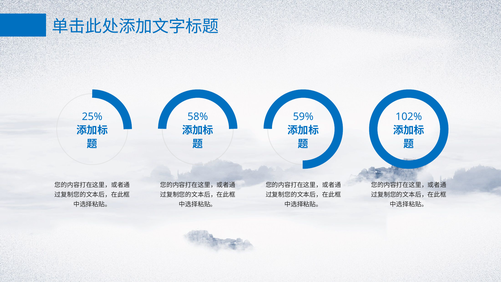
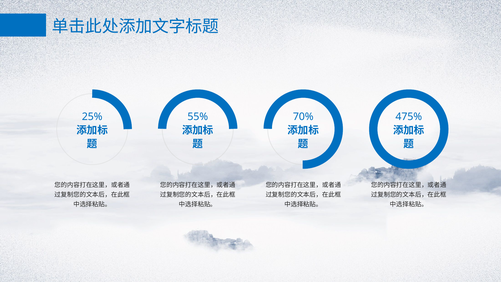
58%: 58% -> 55%
59%: 59% -> 70%
102%: 102% -> 475%
